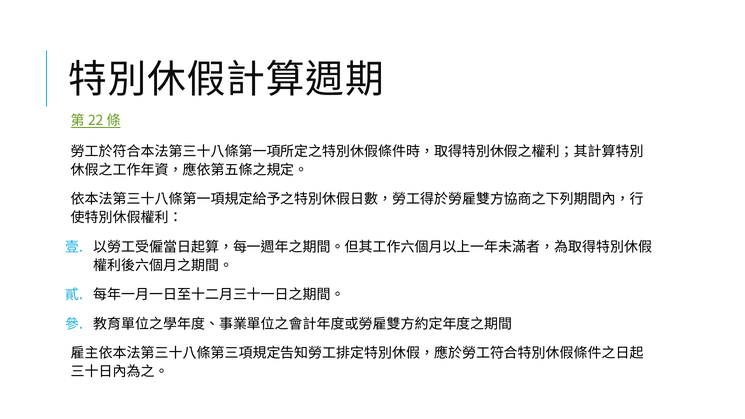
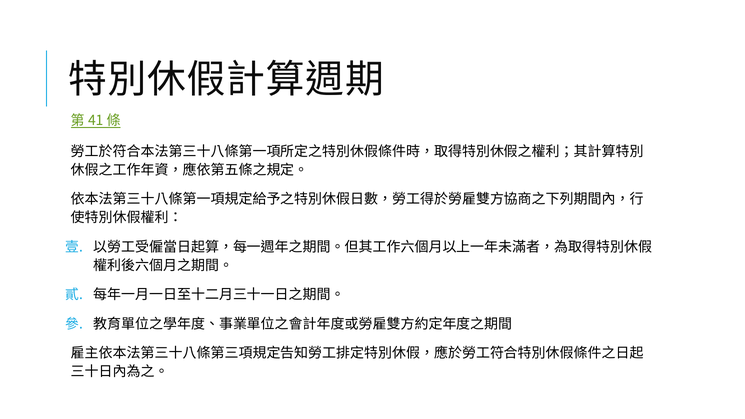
22: 22 -> 41
